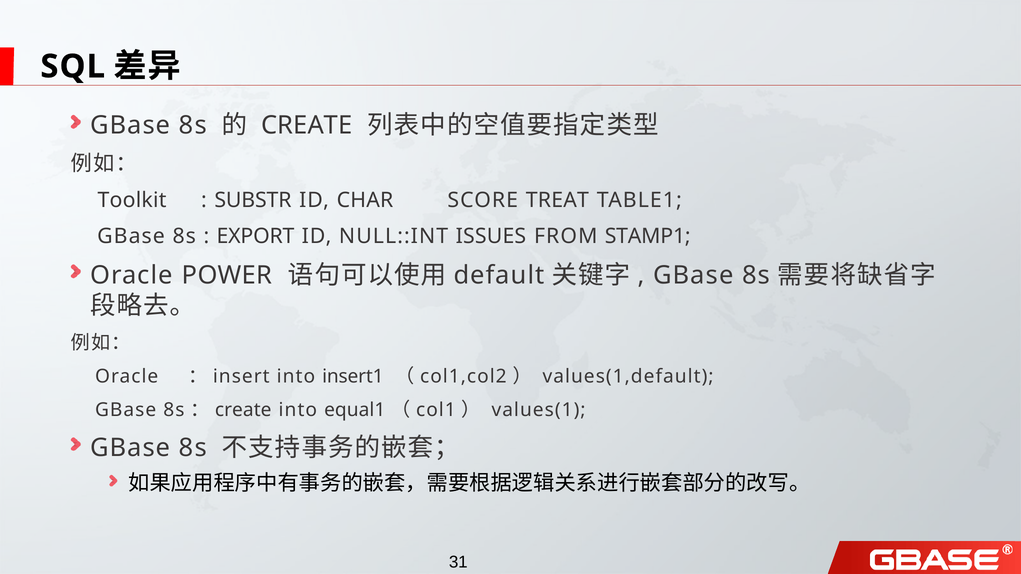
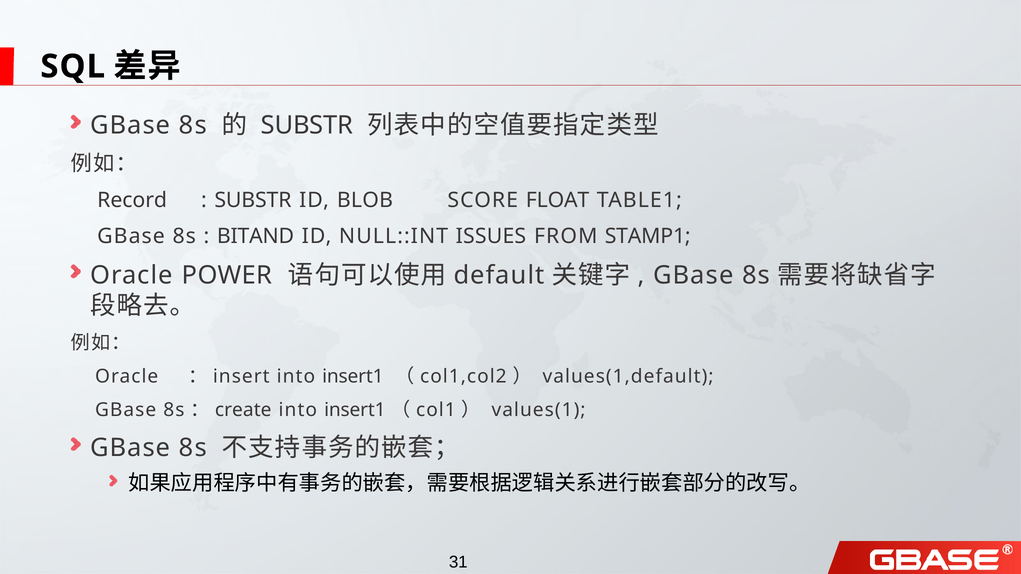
CREATE at (307, 125): CREATE -> SUBSTR
Toolkit: Toolkit -> Record
CHAR: CHAR -> BLOB
TREAT: TREAT -> FLOAT
EXPORT: EXPORT -> BITAND
equal1 at (355, 410): equal1 -> insert1
